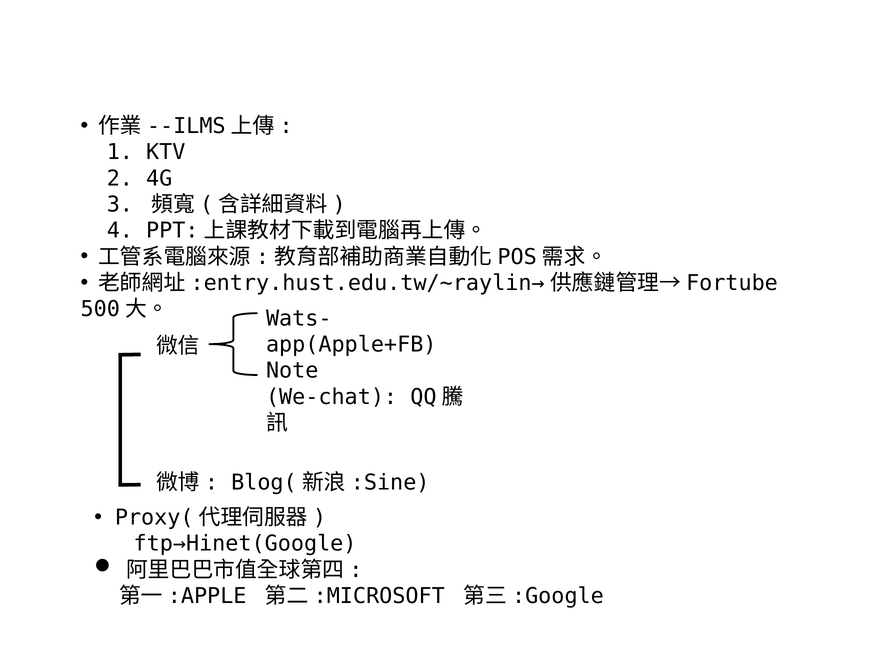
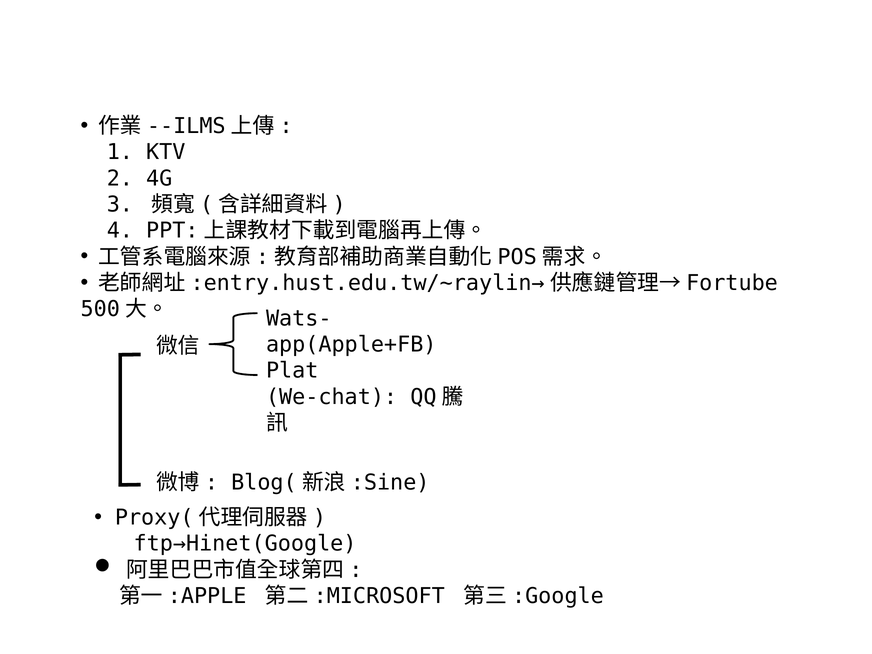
Note: Note -> Plat
